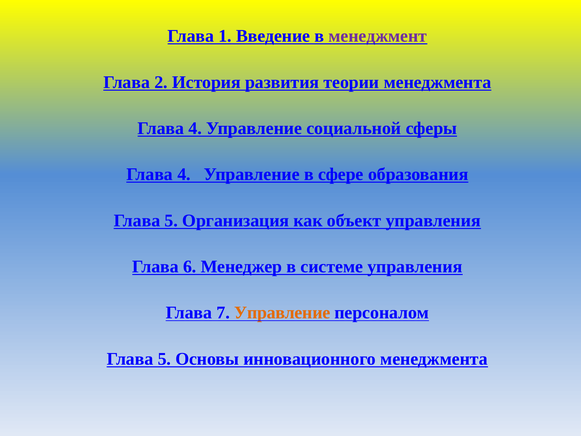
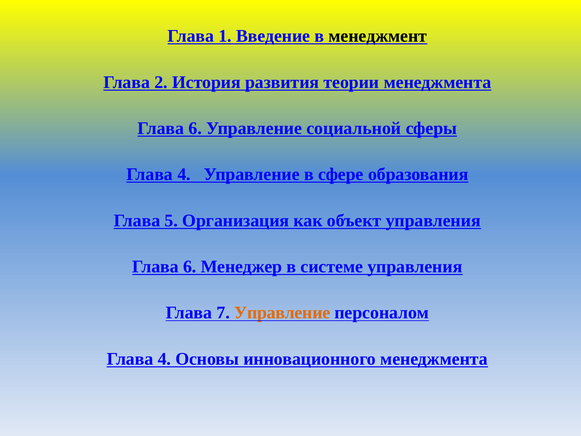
менеджмент colour: purple -> black
4 at (195, 128): 4 -> 6
5 at (164, 359): 5 -> 4
